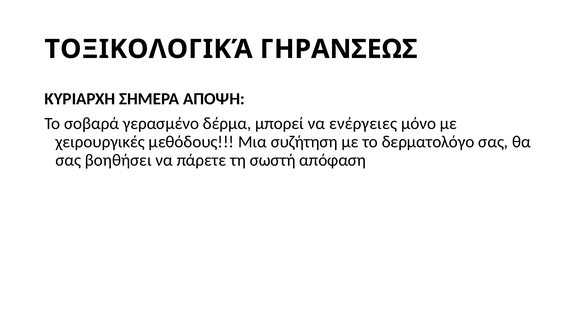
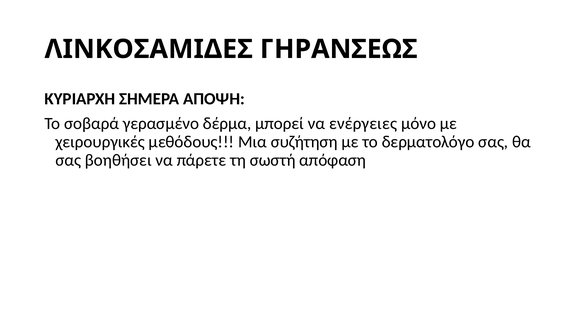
ΤΟΞΙΚΟΛΟΓΙΚΆ: ΤΟΞΙΚΟΛΟΓΙΚΆ -> ΛΙΝΚΟΣΑΜΙΔΕΣ
